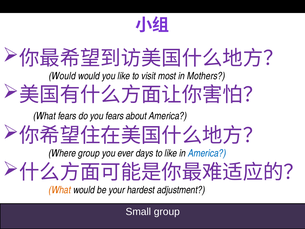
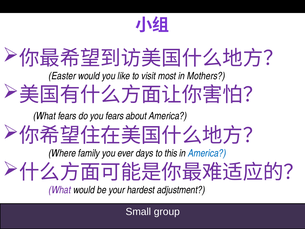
Would at (62, 76): Would -> Easter
Where group: group -> family
to like: like -> this
What at (60, 190) colour: orange -> purple
